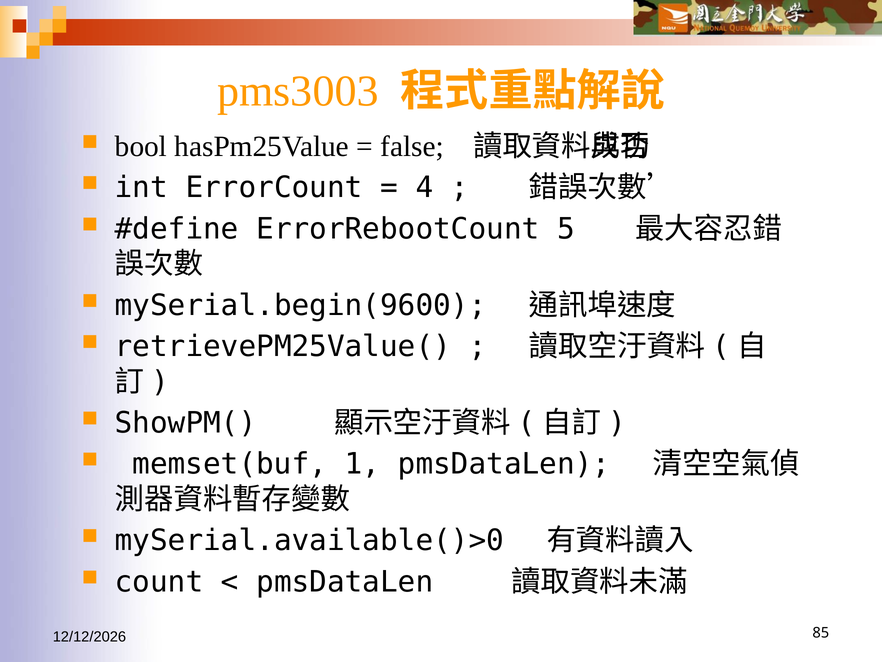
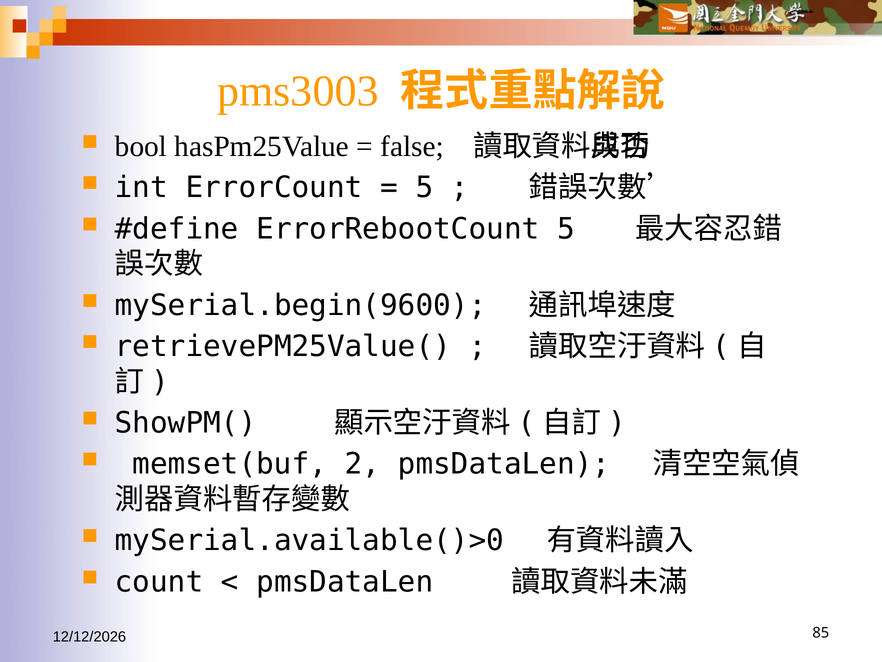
4 at (424, 188): 4 -> 5
1: 1 -> 2
